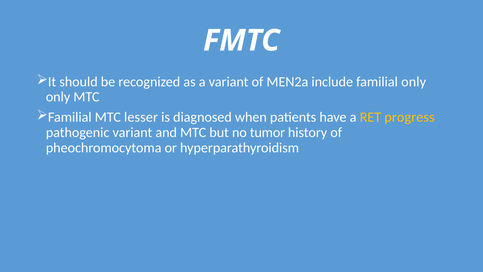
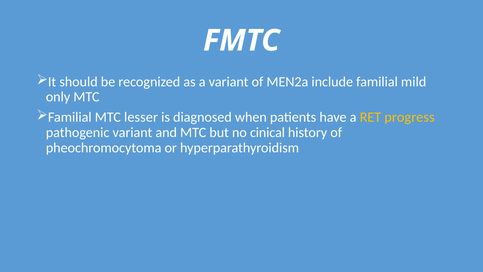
familial only: only -> mild
tumor: tumor -> cinical
